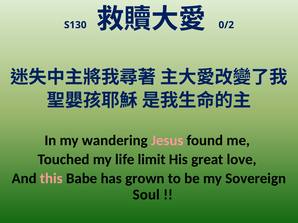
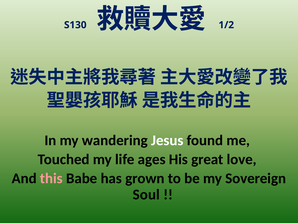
0/2: 0/2 -> 1/2
Jesus colour: pink -> white
limit: limit -> ages
